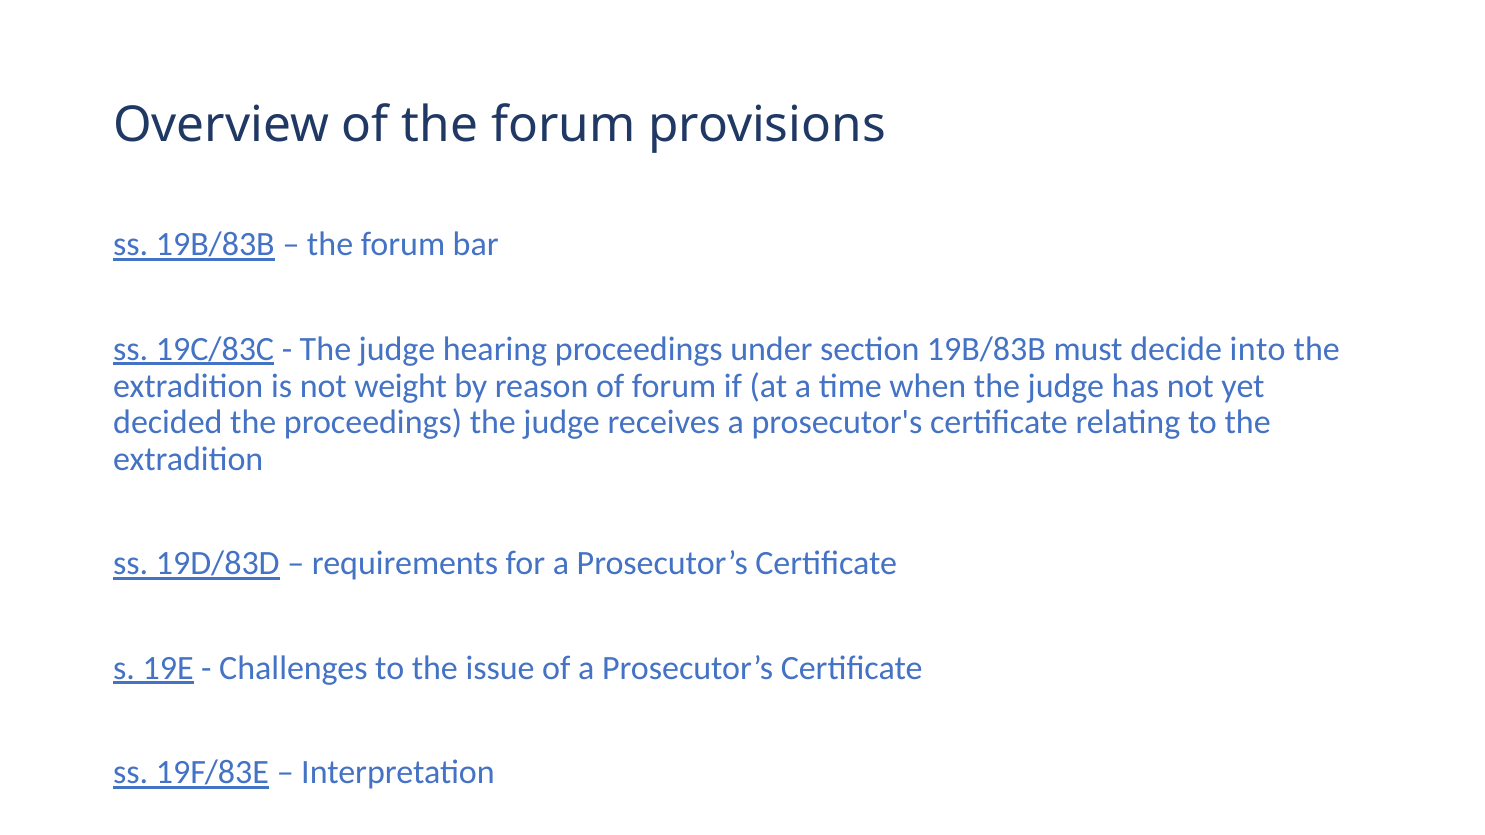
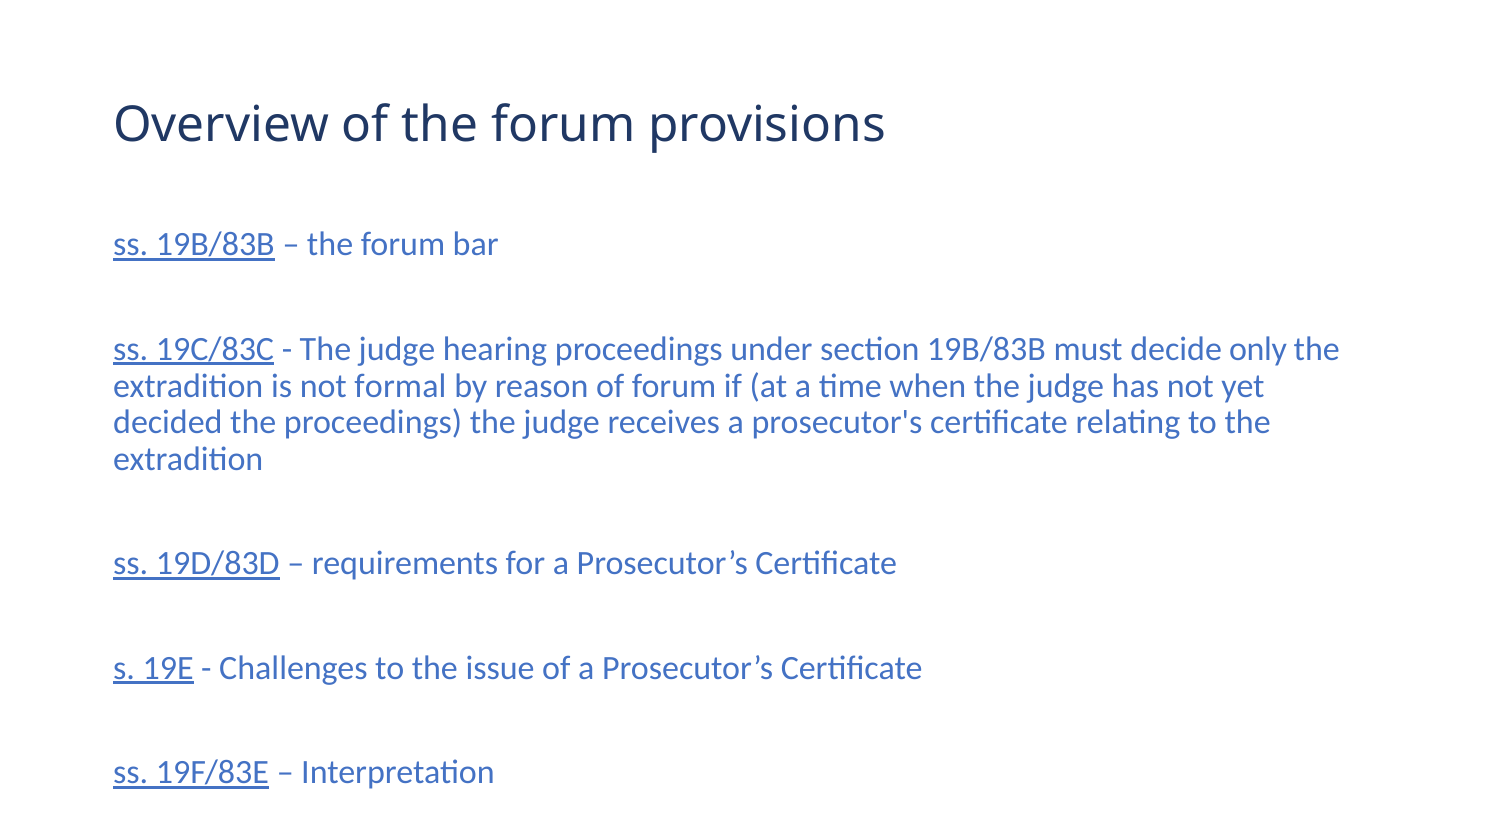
into: into -> only
weight: weight -> formal
